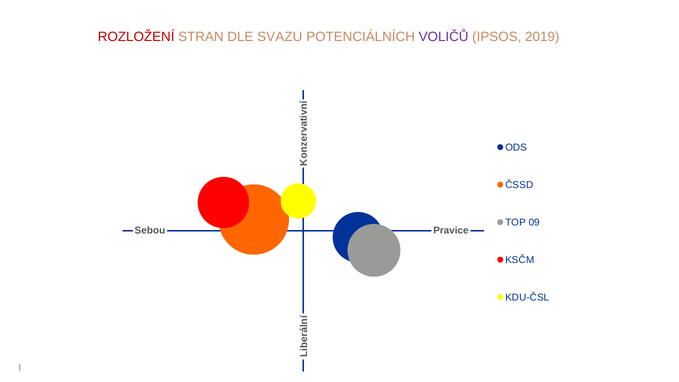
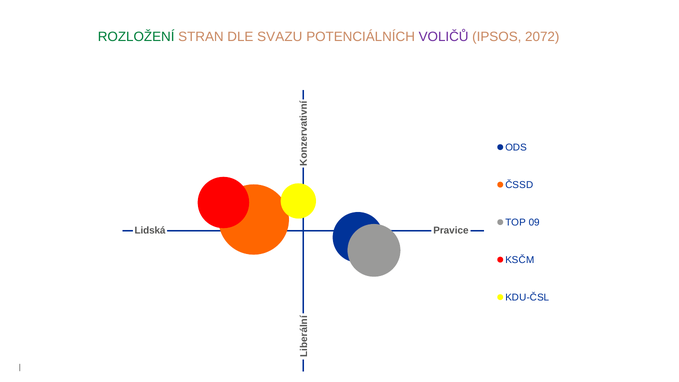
ROZLOŽENÍ colour: red -> green
2019: 2019 -> 2072
Sebou: Sebou -> Lidská
